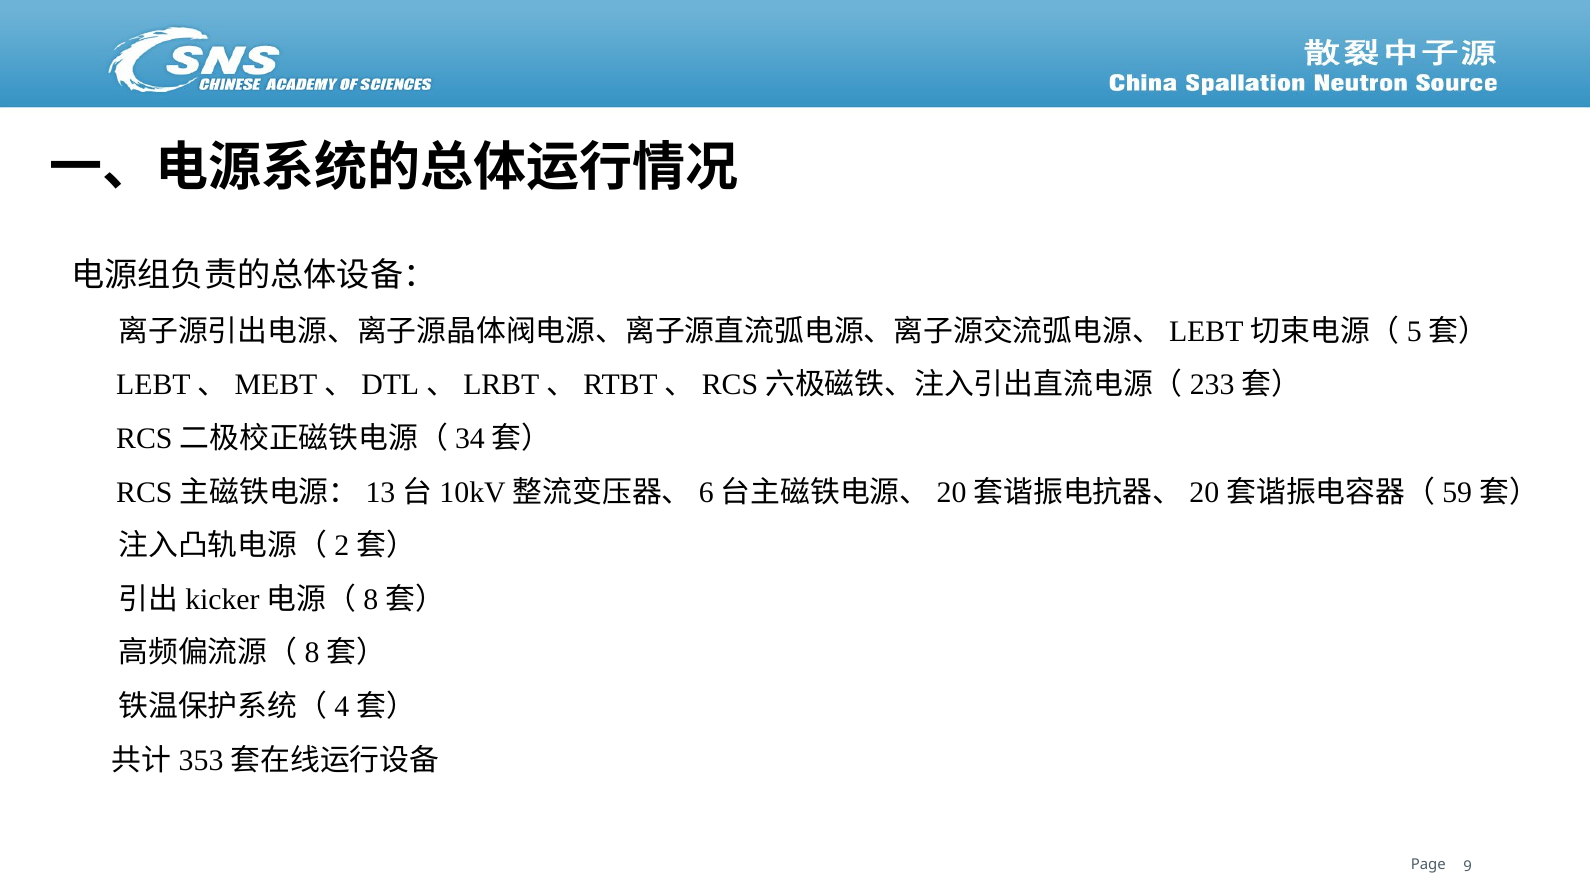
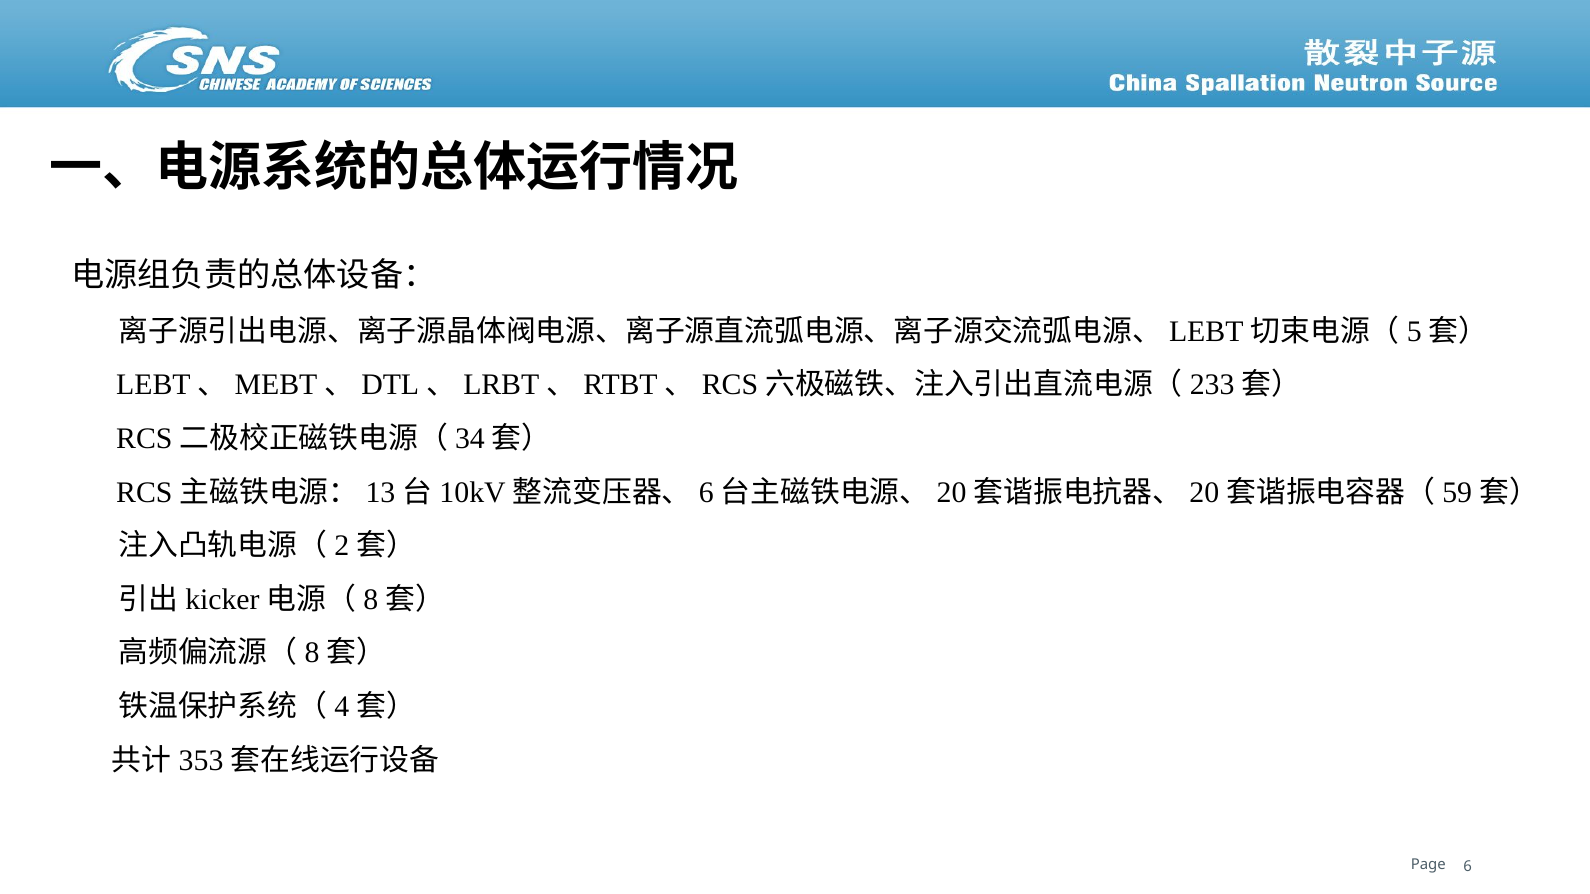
9: 9 -> 6
